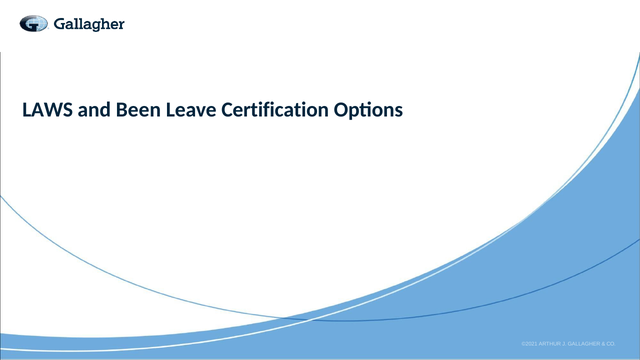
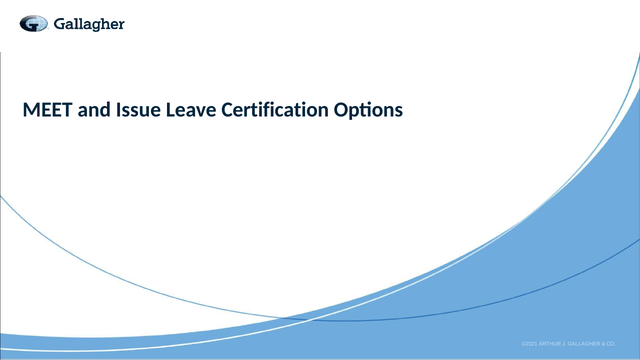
LAWS: LAWS -> MEET
Been: Been -> Issue
